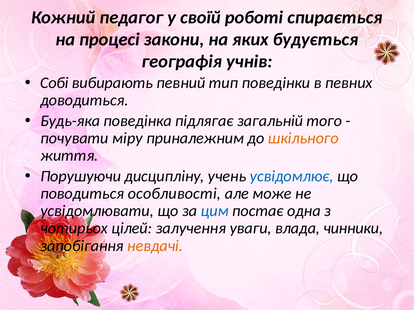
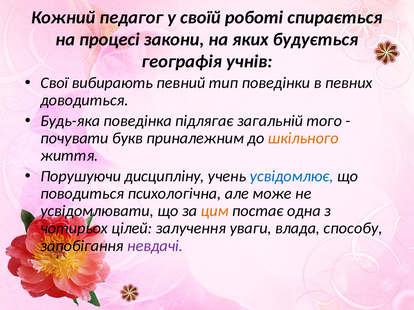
Собі: Собі -> Свої
міру: міру -> букв
особливості: особливості -> психологічна
цим colour: blue -> orange
чинники: чинники -> способу
невдачі colour: orange -> purple
